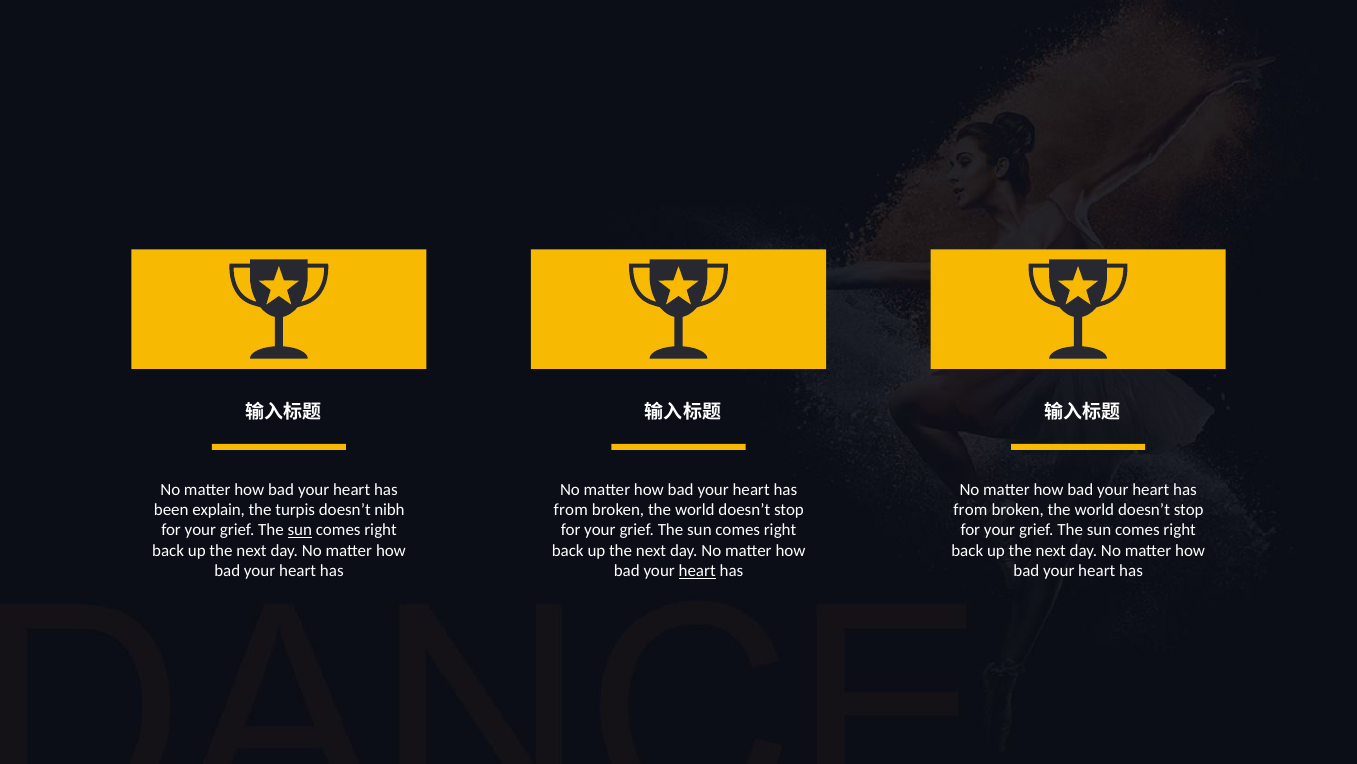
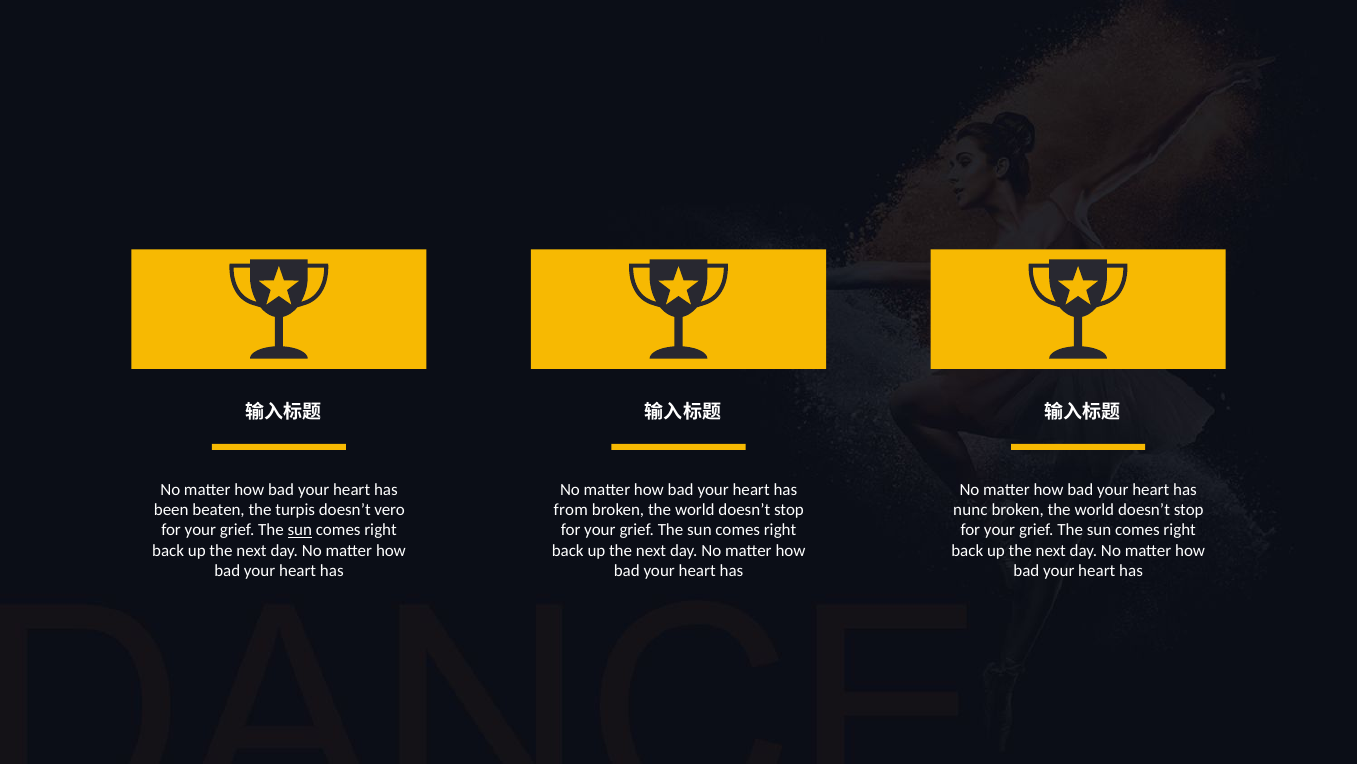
explain: explain -> beaten
nibh: nibh -> vero
from at (970, 510): from -> nunc
heart at (697, 571) underline: present -> none
